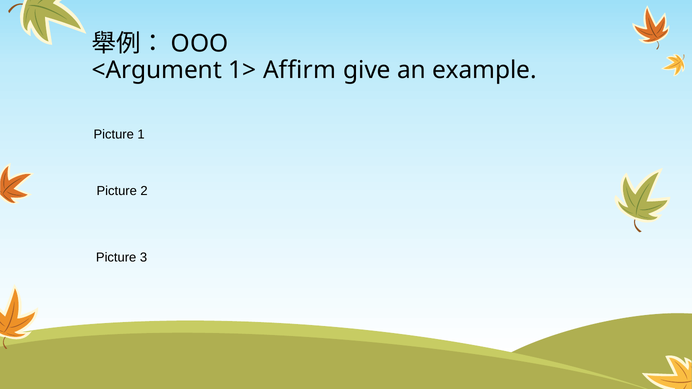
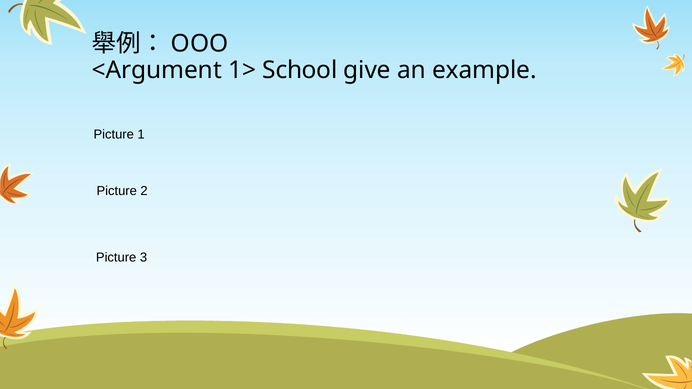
Affirm: Affirm -> School
